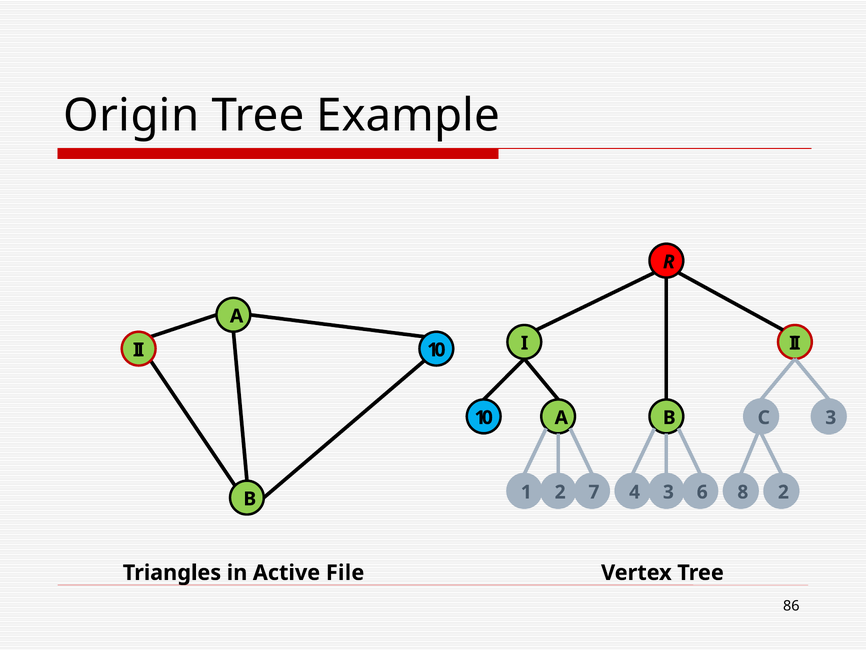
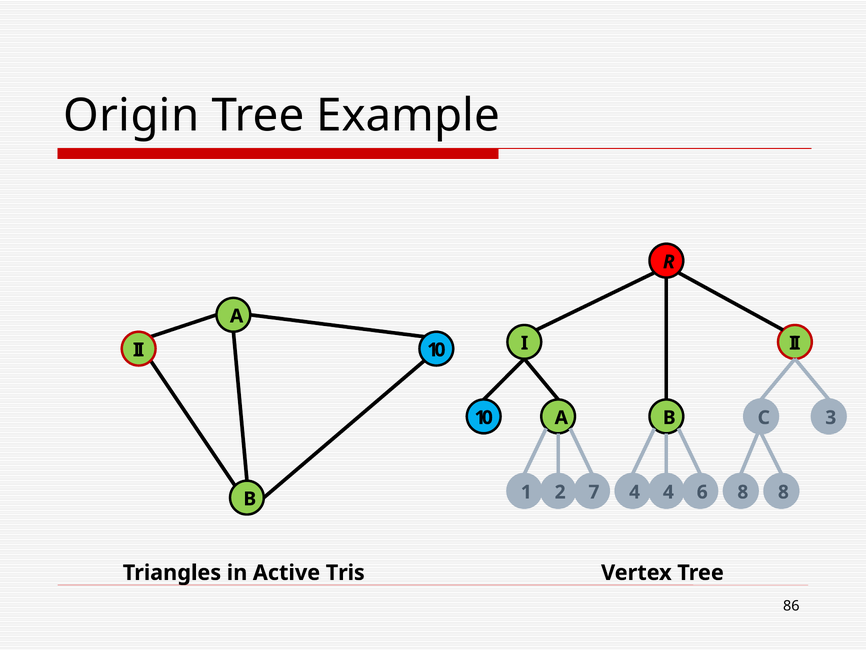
4 3: 3 -> 4
8 2: 2 -> 8
File: File -> Tris
